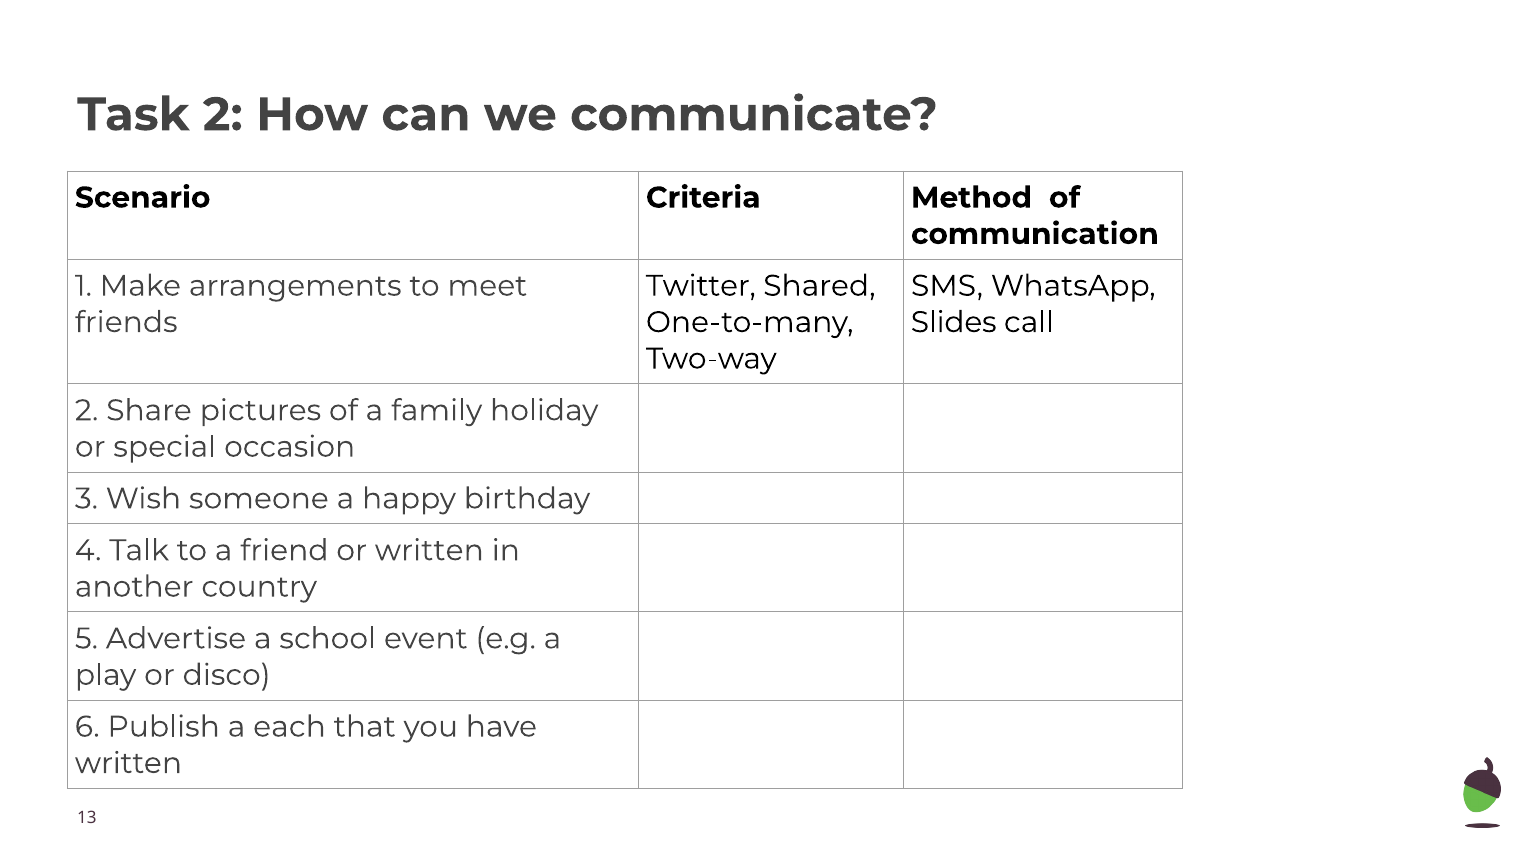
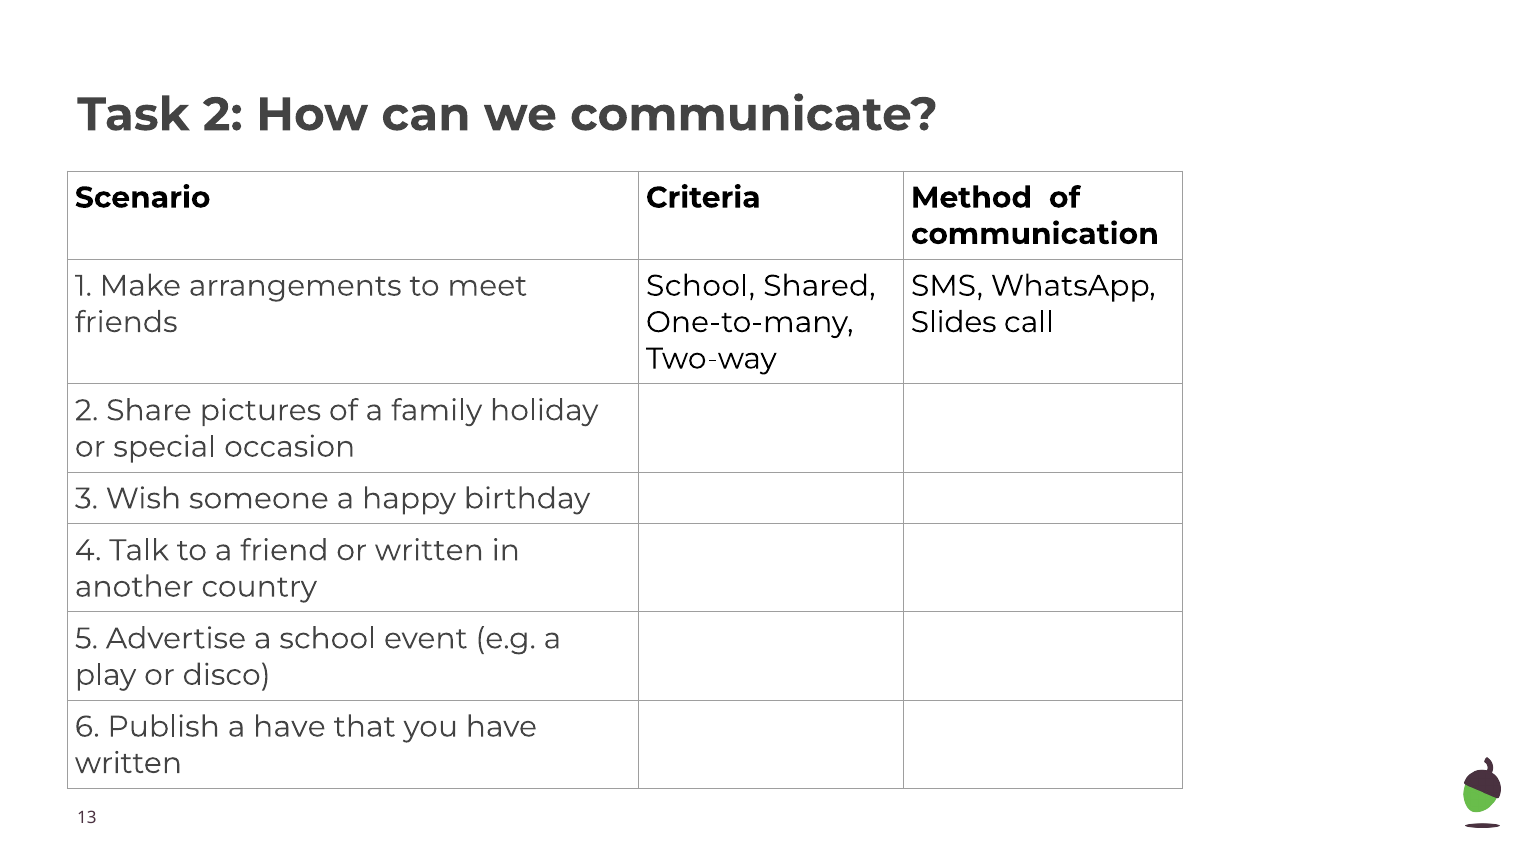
Twitter at (701, 286): Twitter -> School
a each: each -> have
